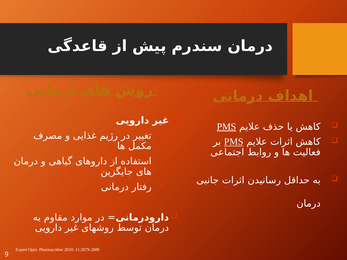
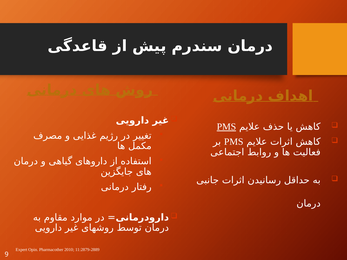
PMS at (234, 142) underline: present -> none
